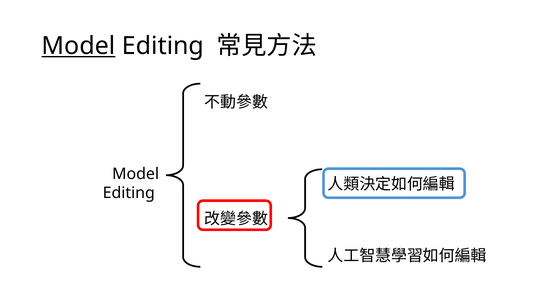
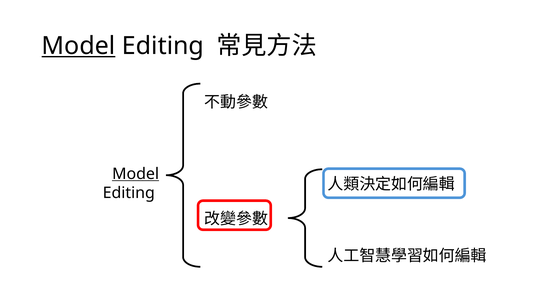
Model at (136, 174) underline: none -> present
